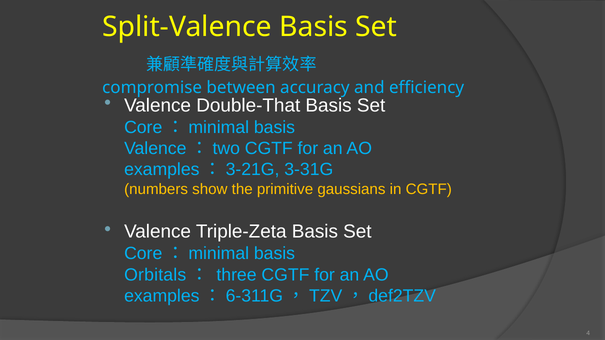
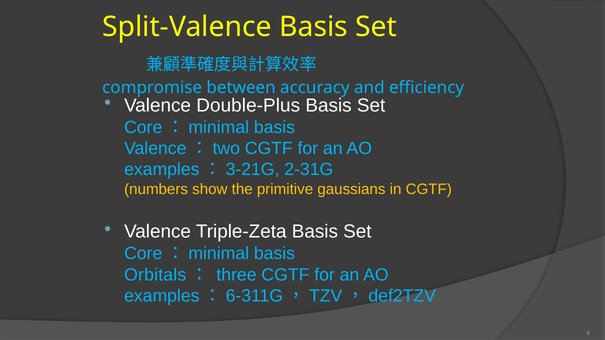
Double-That: Double-That -> Double-Plus
3-31G: 3-31G -> 2-31G
